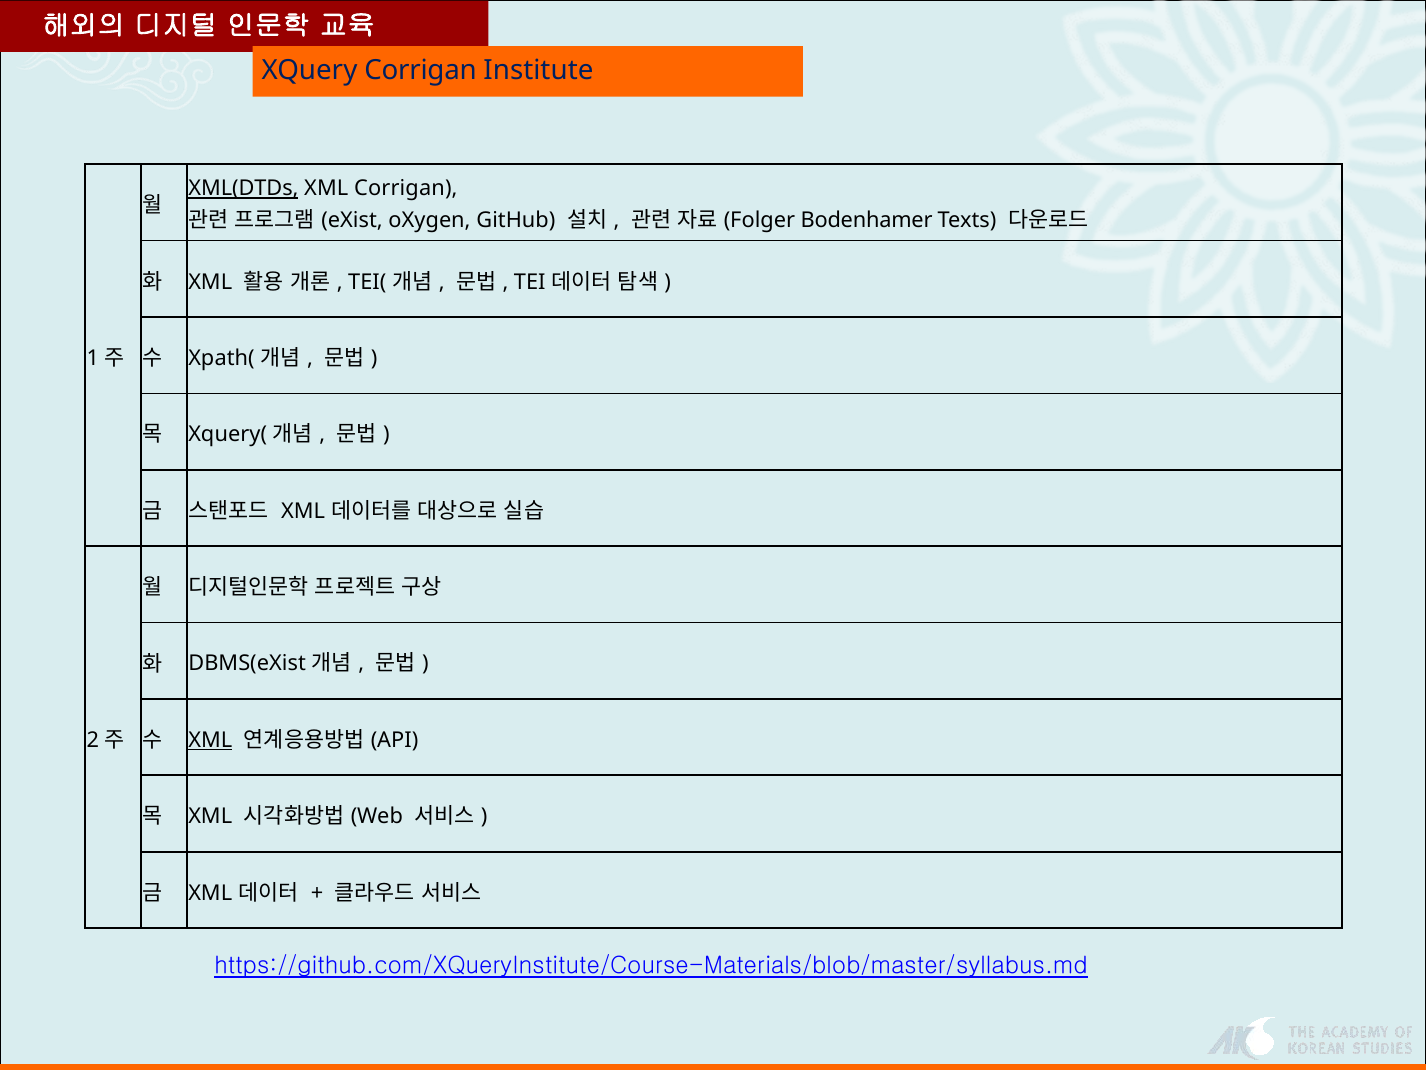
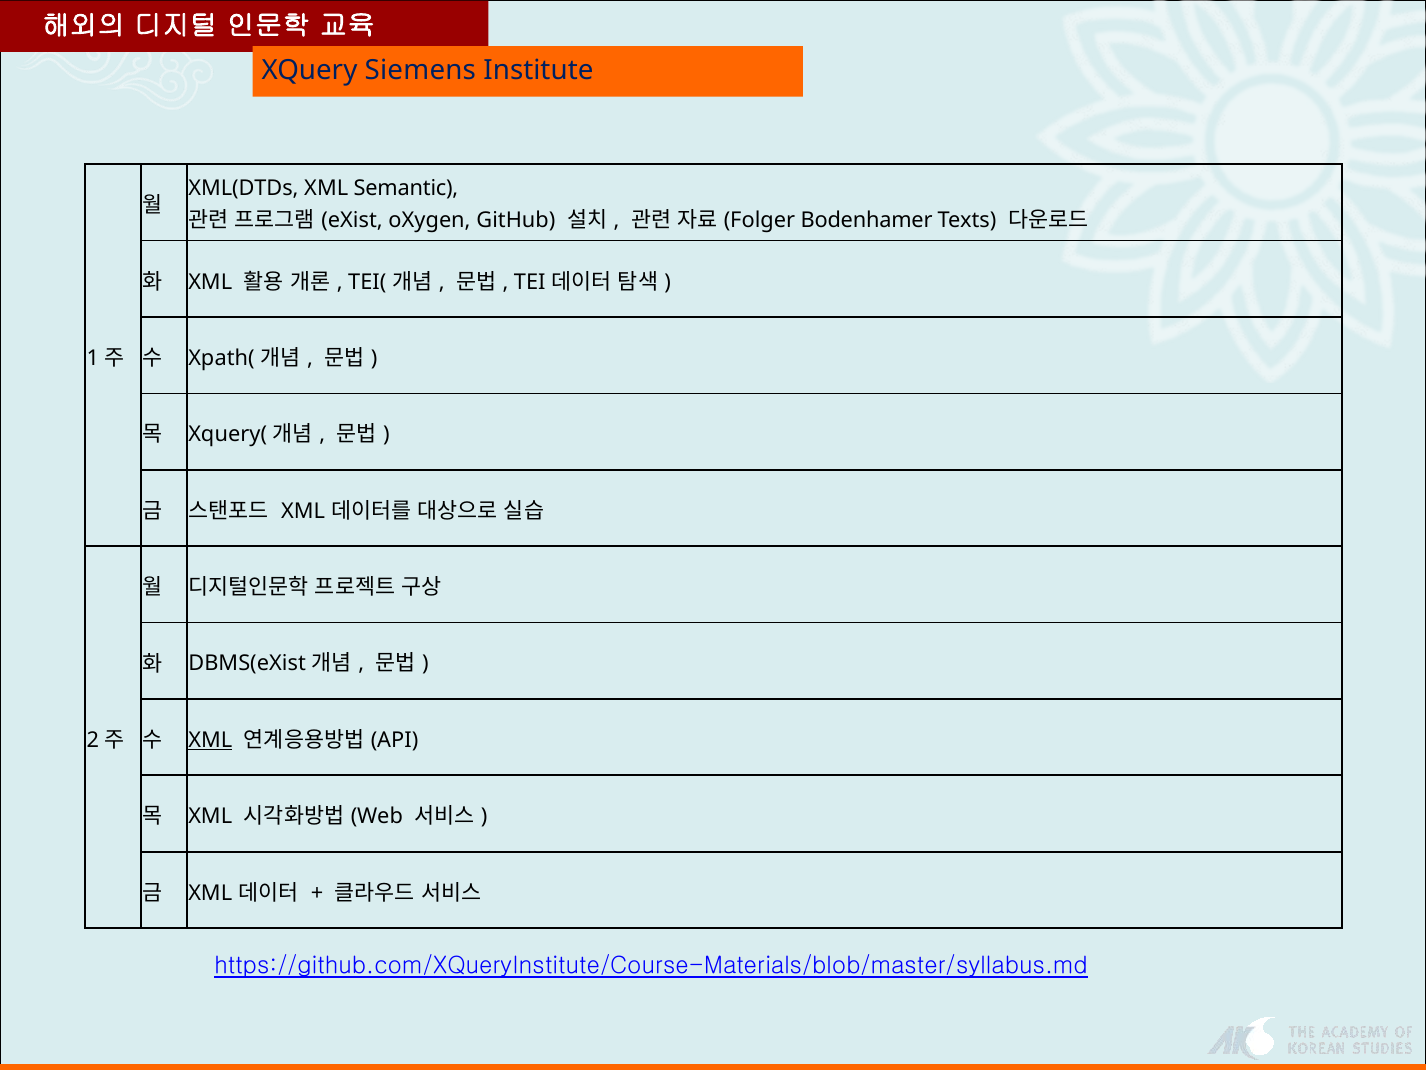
XQuery Corrigan: Corrigan -> Siemens
XML(DTDs underline: present -> none
XML Corrigan: Corrigan -> Semantic
